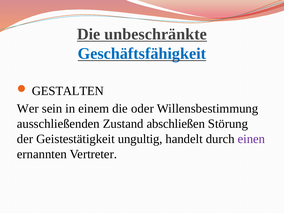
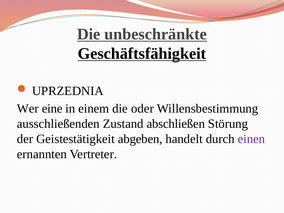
Geschäftsfähigkeit colour: blue -> black
GESTALTEN: GESTALTEN -> UPRZEDNIA
sein: sein -> eine
ungultig: ungultig -> abgeben
